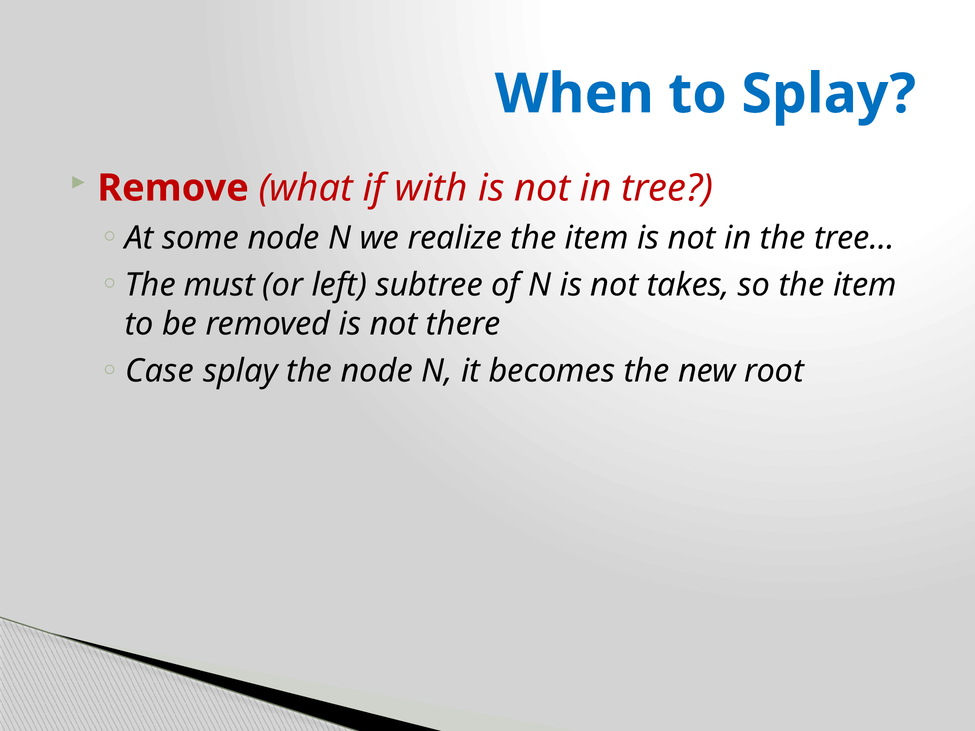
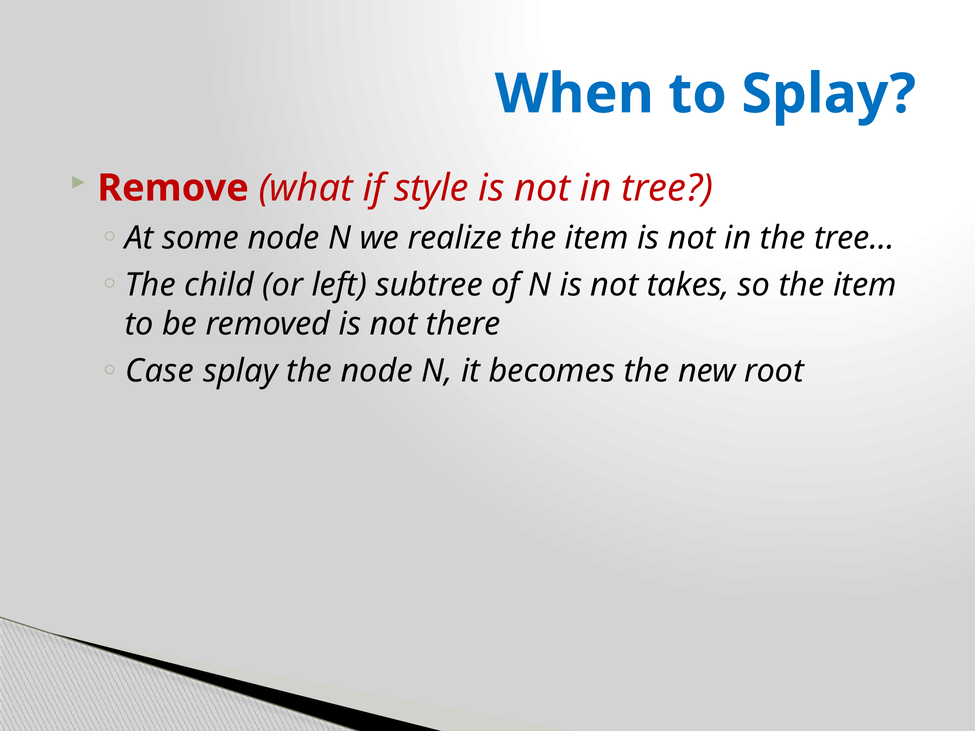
with: with -> style
must: must -> child
